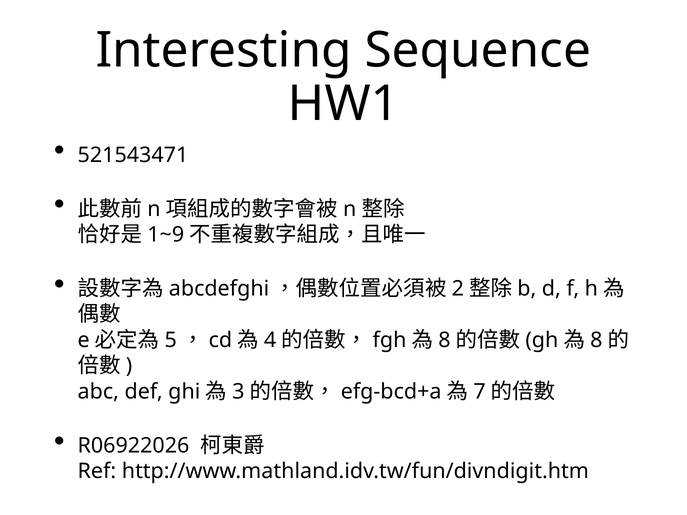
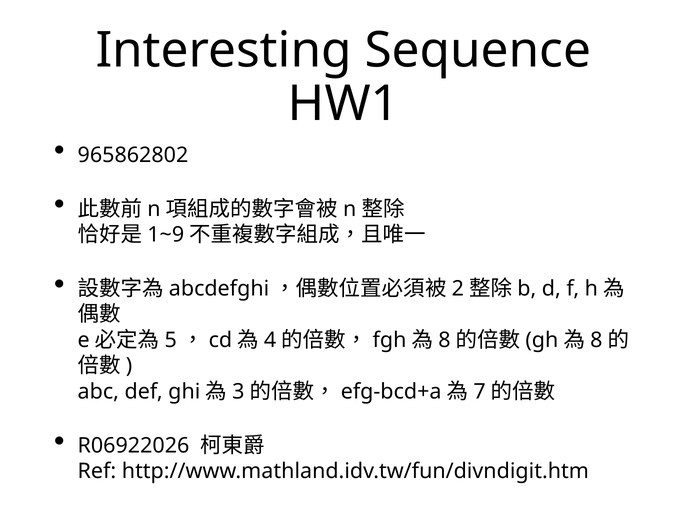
521543471: 521543471 -> 965862802
